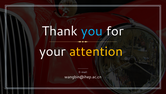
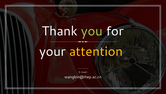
you colour: light blue -> light green
